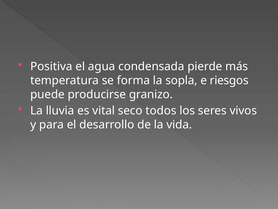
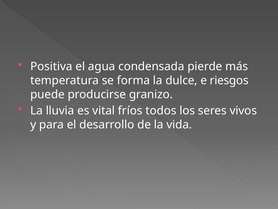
sopla: sopla -> dulce
seco: seco -> fríos
